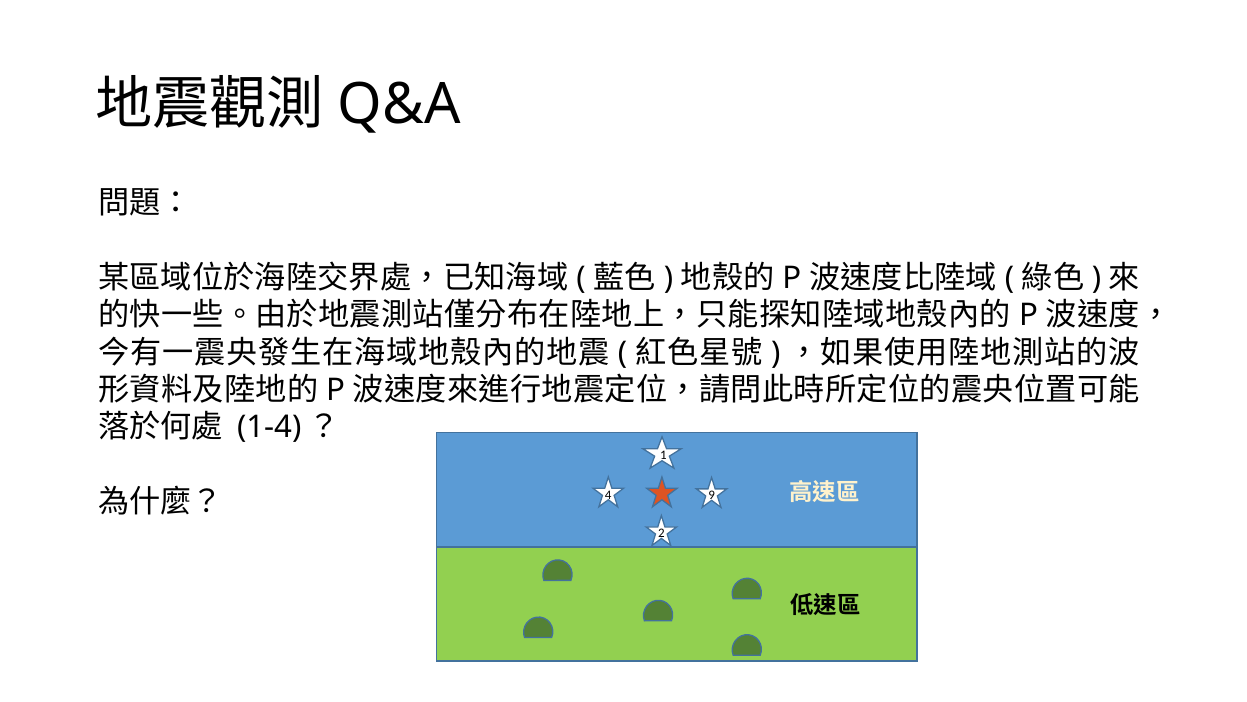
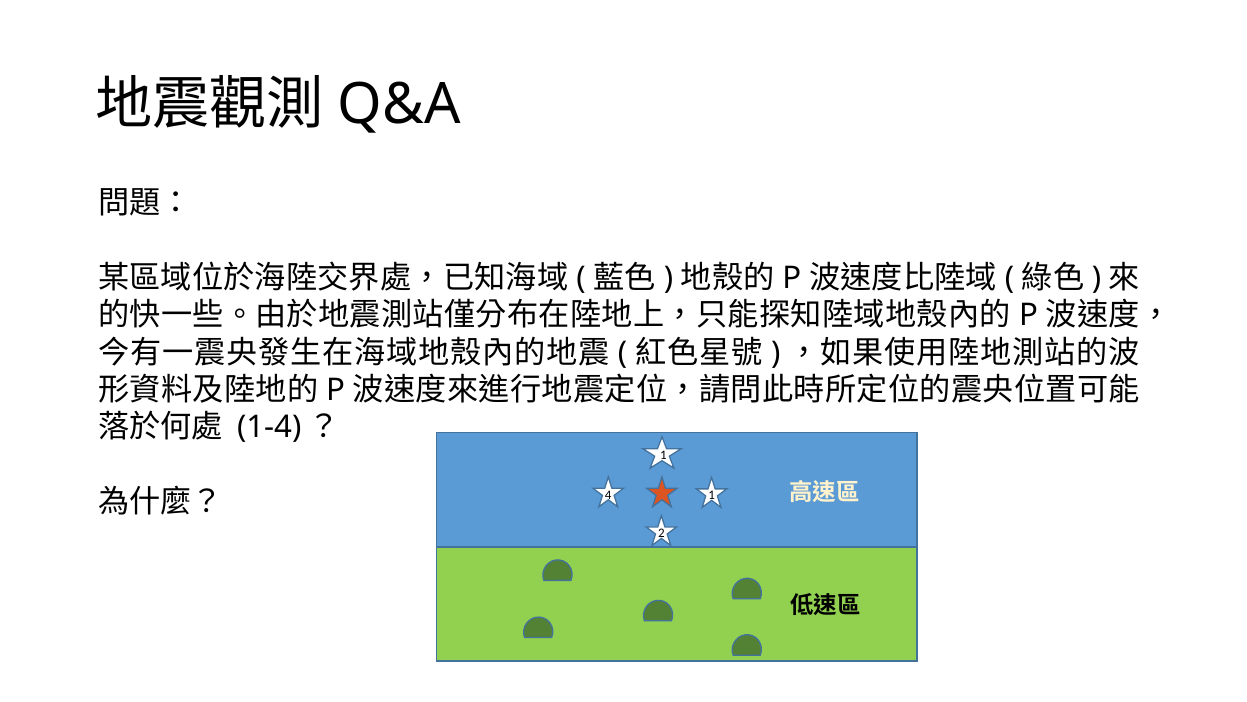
4 9: 9 -> 1
